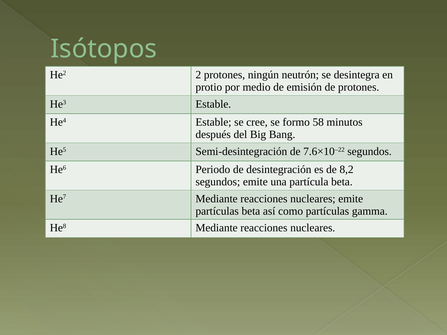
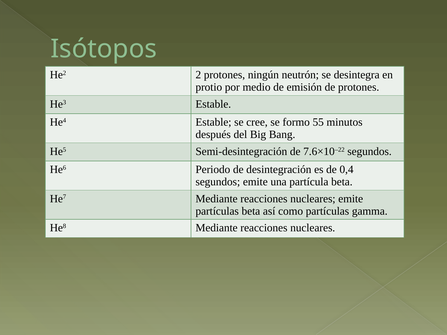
58: 58 -> 55
8,2: 8,2 -> 0,4
